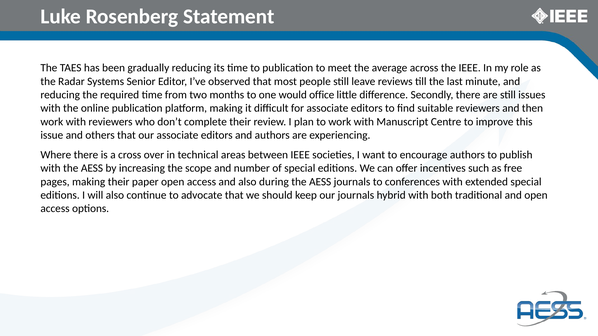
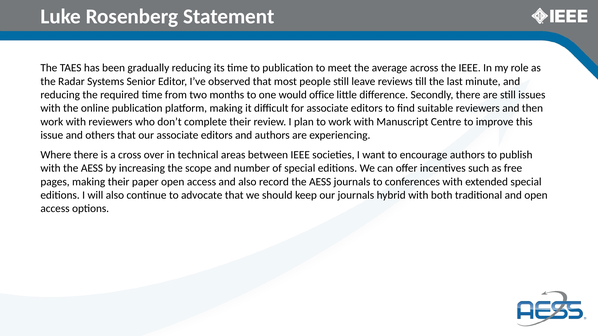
during: during -> record
